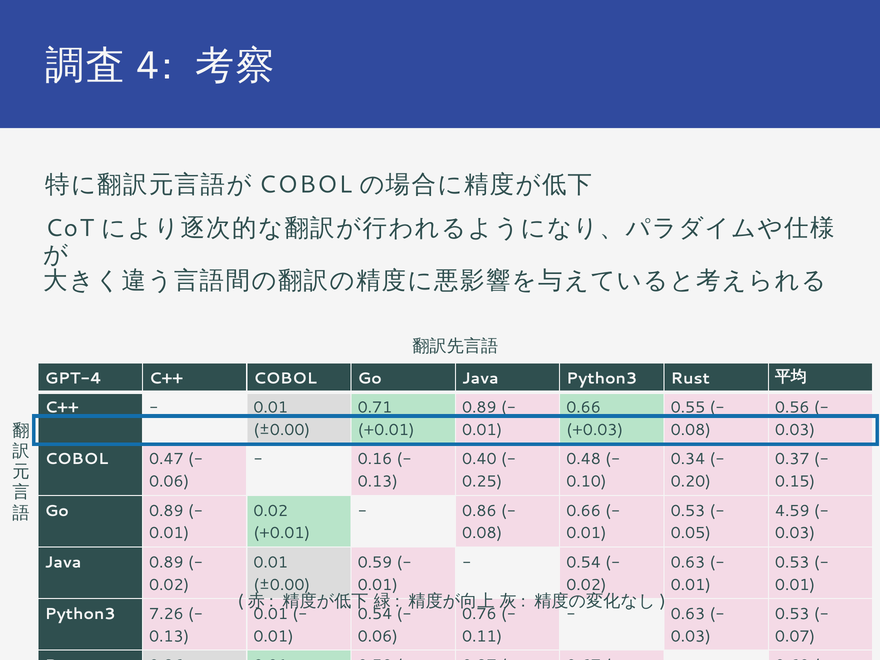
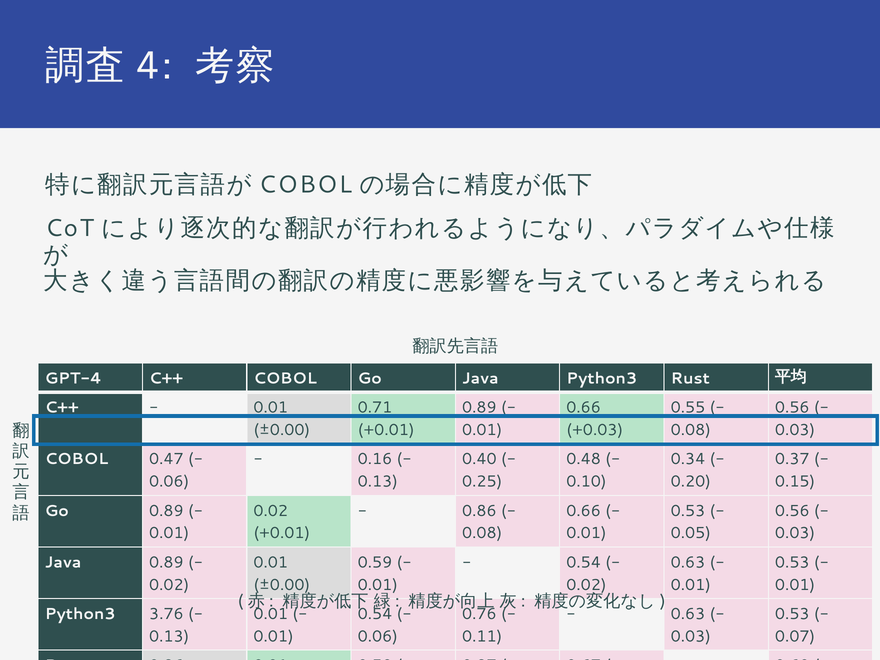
4.59 at (792, 511): 4.59 -> 0.56
7.26: 7.26 -> 3.76
